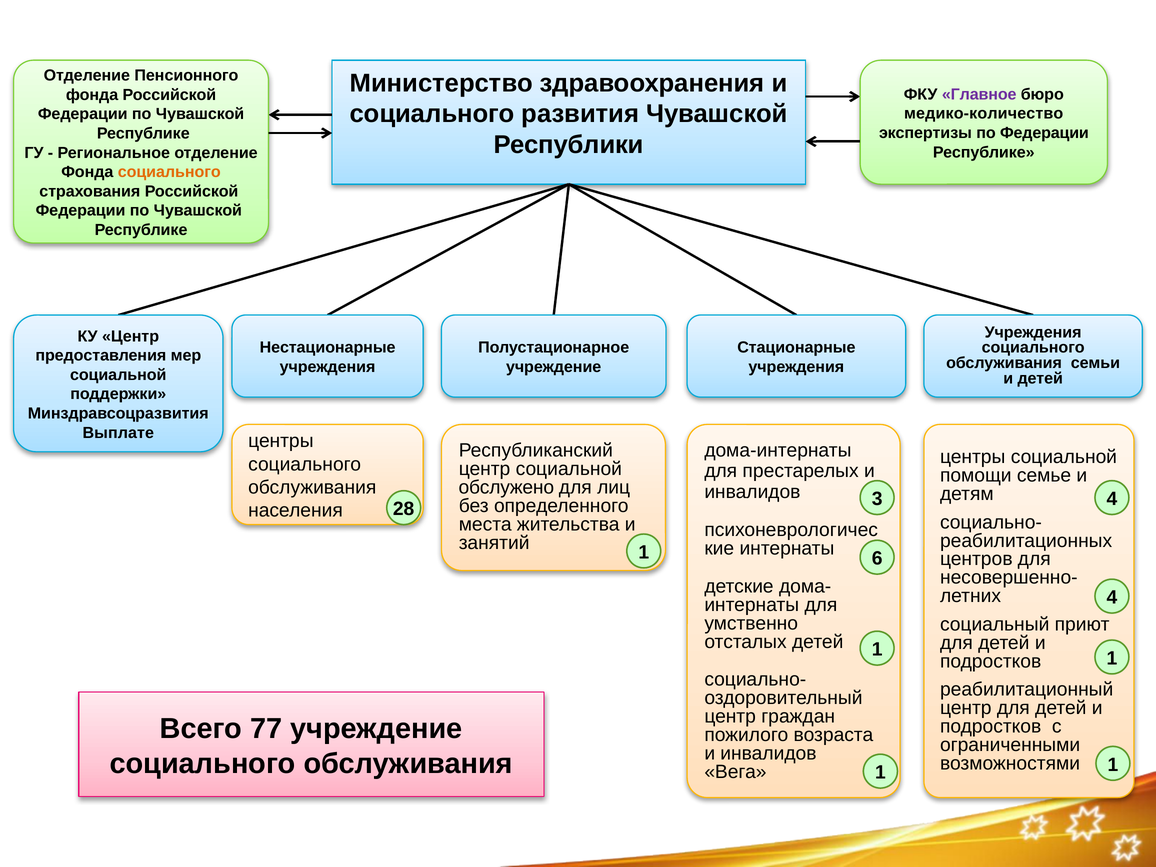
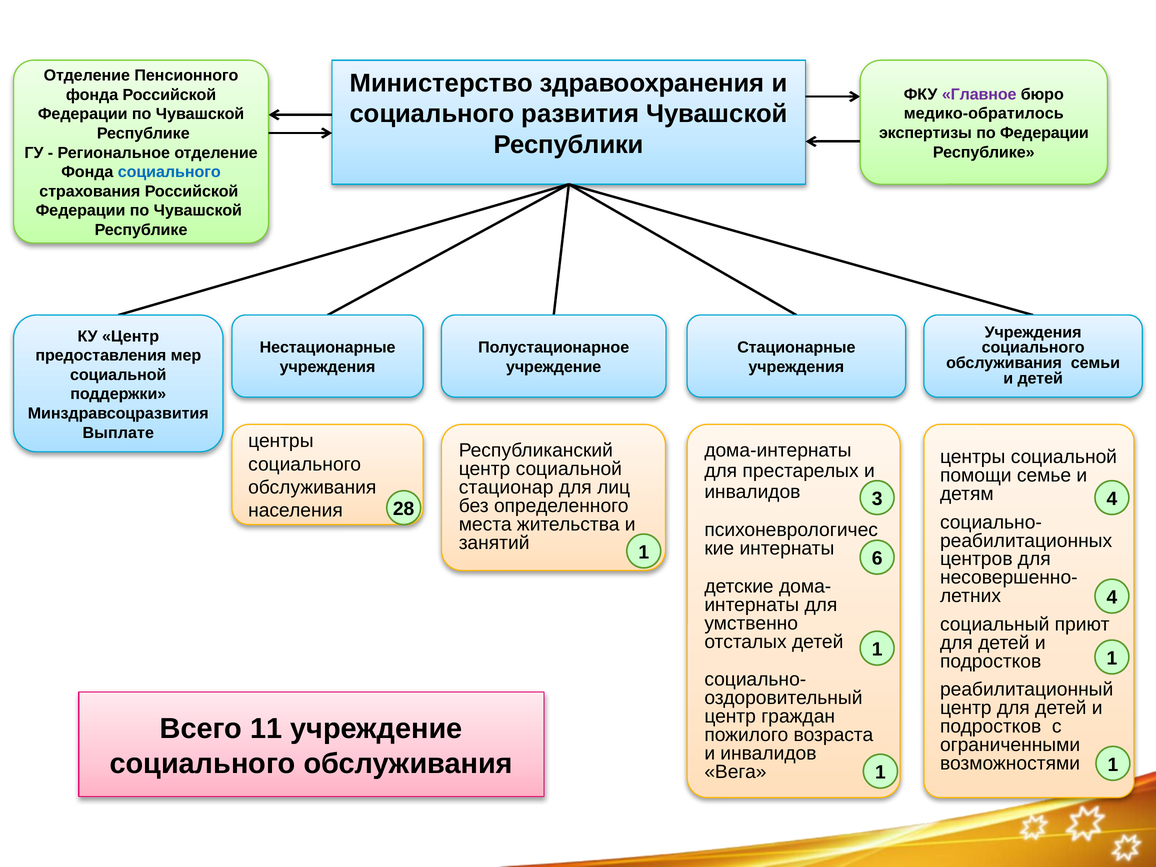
медико-количество: медико-количество -> медико-обратилось
социального at (169, 172) colour: orange -> blue
обслужено: обслужено -> стационар
77: 77 -> 11
